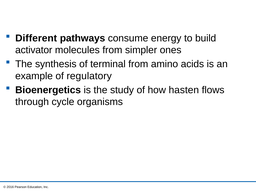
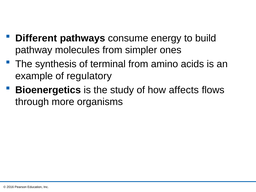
activator: activator -> pathway
hasten: hasten -> affects
cycle: cycle -> more
